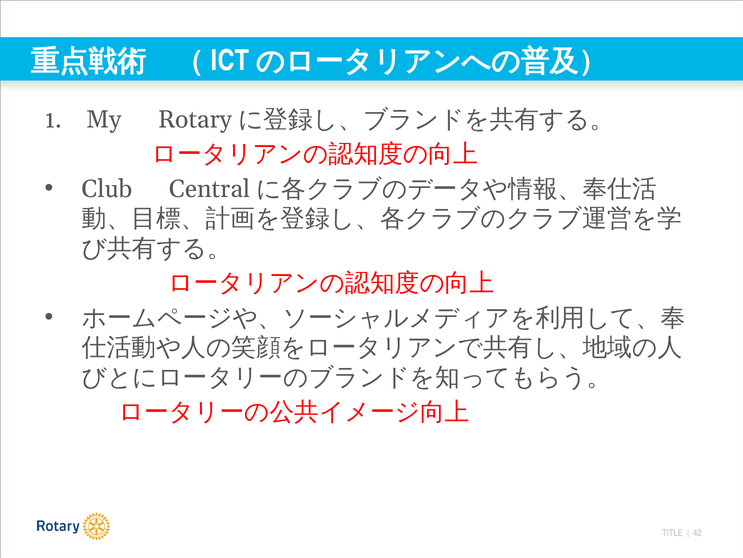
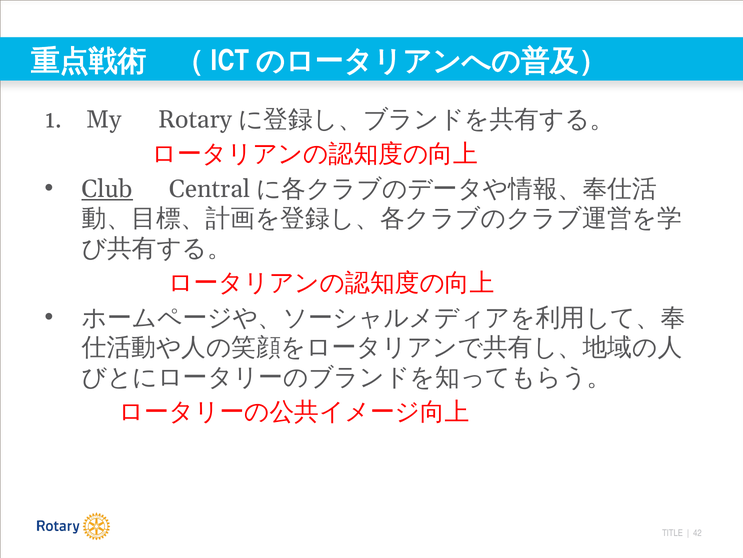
Club underline: none -> present
